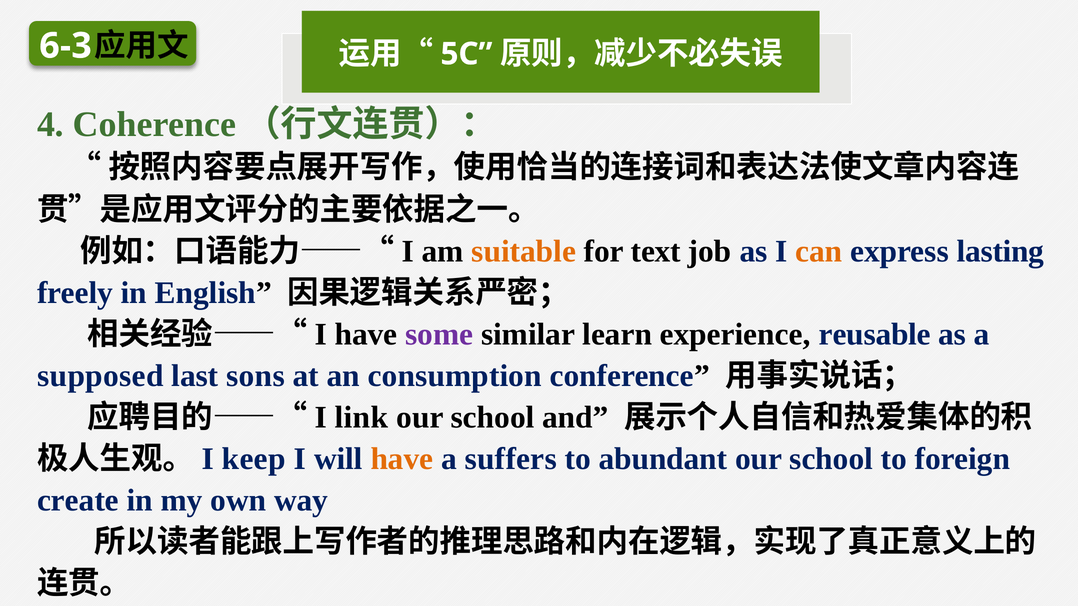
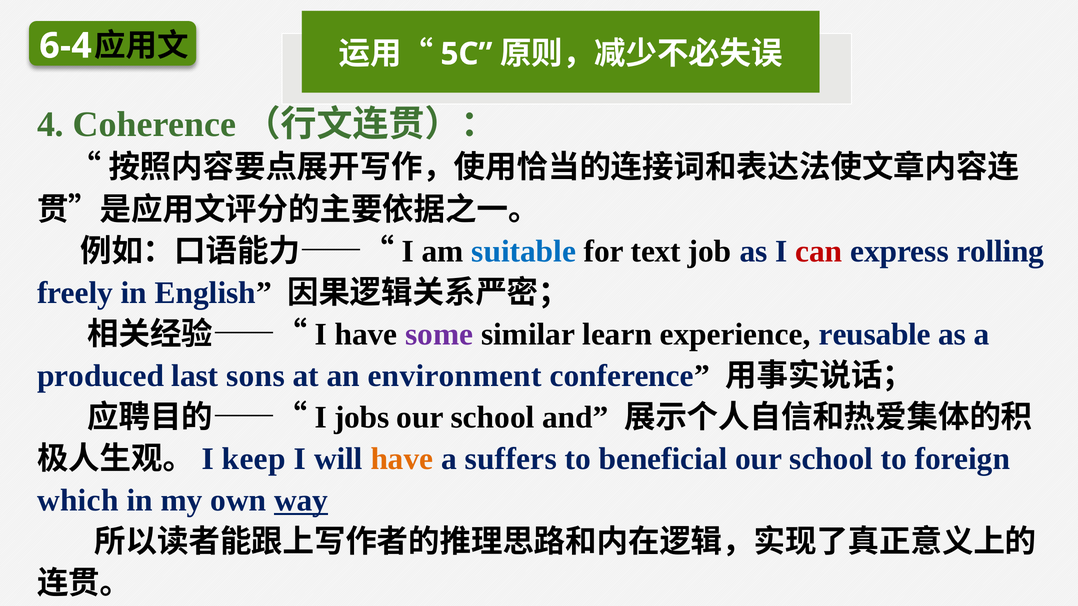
6-3: 6-3 -> 6-4
suitable colour: orange -> blue
can colour: orange -> red
lasting: lasting -> rolling
supposed: supposed -> produced
consumption: consumption -> environment
link: link -> jobs
abundant: abundant -> beneficial
create: create -> which
way underline: none -> present
